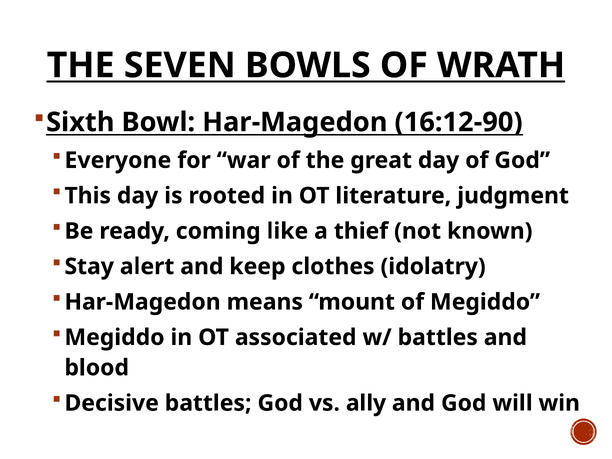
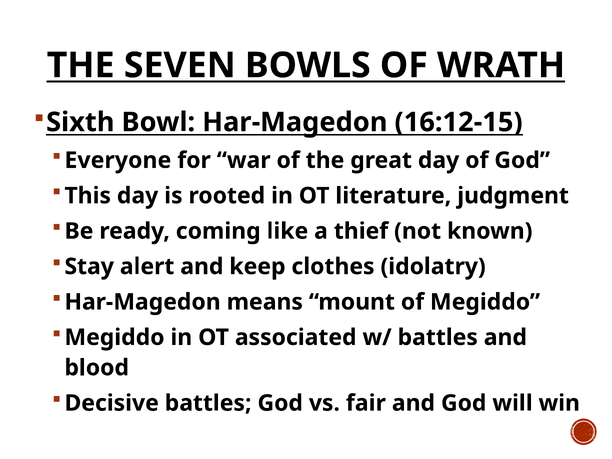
16:12-90: 16:12-90 -> 16:12-15
ally: ally -> fair
